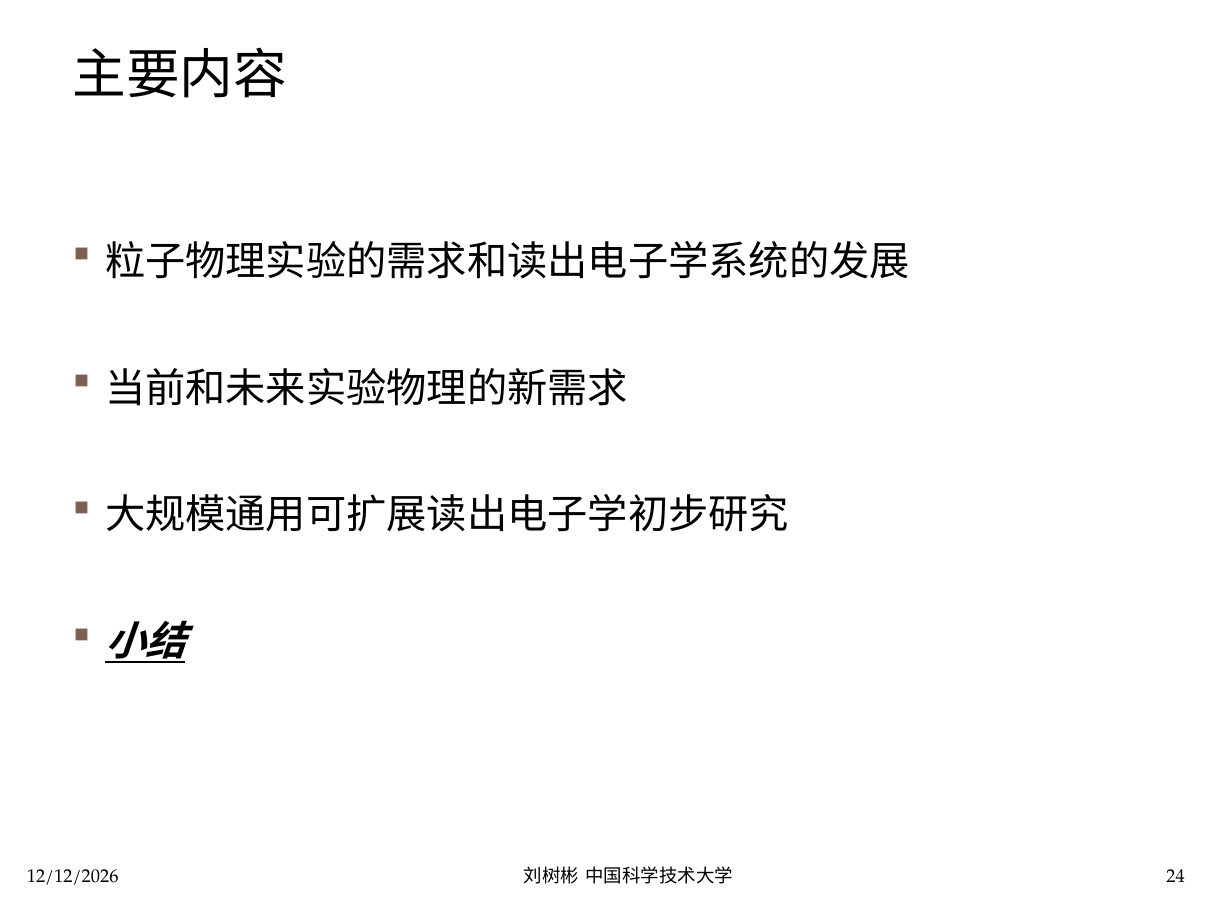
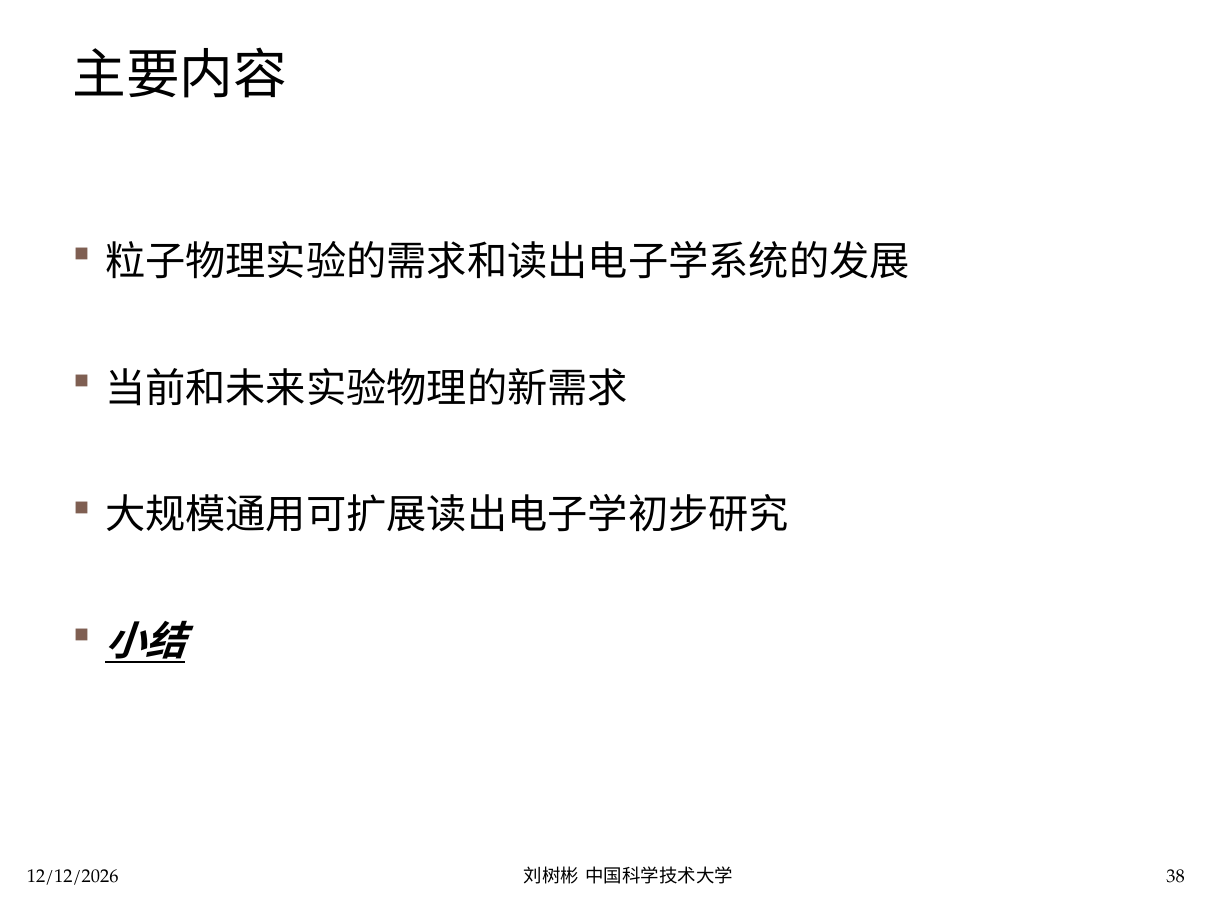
24: 24 -> 38
